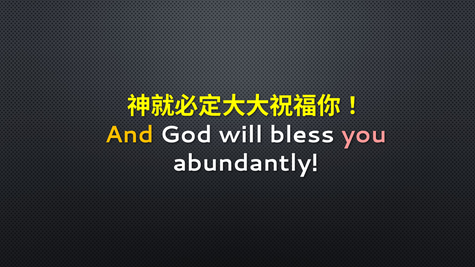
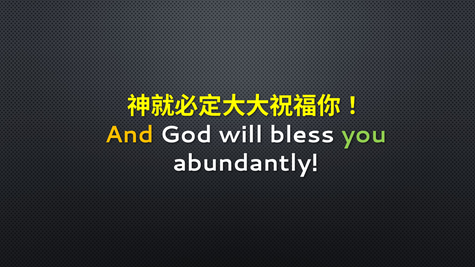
you colour: pink -> light green
